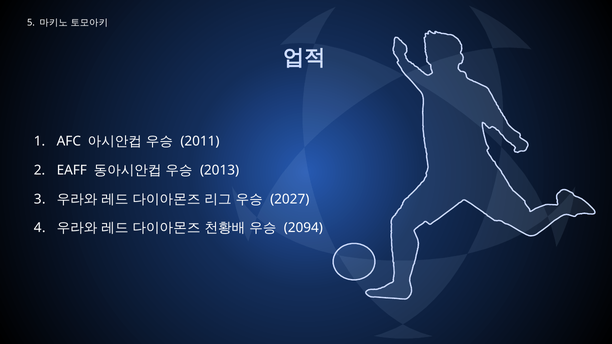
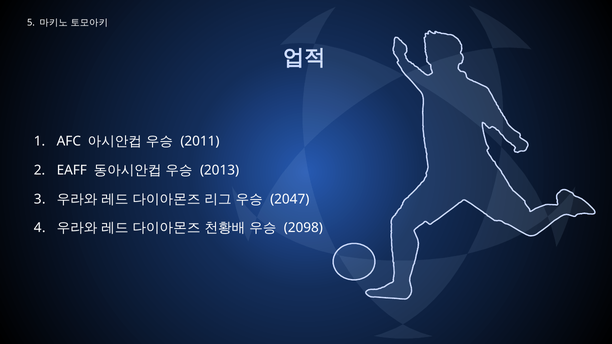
2027: 2027 -> 2047
2094: 2094 -> 2098
